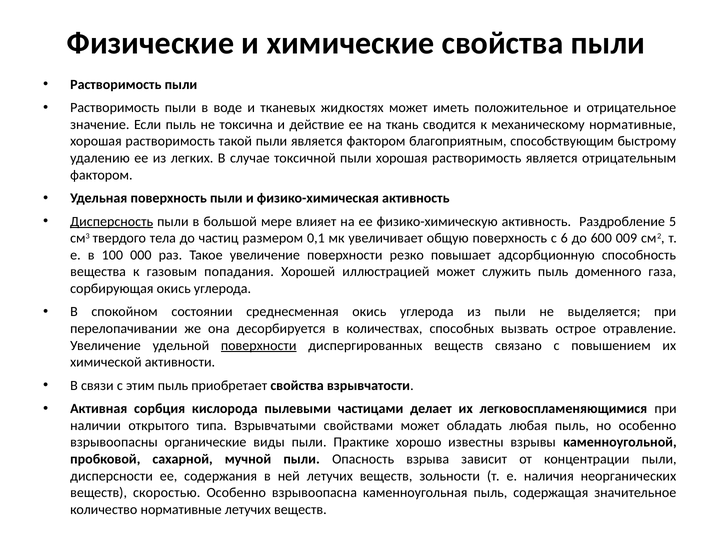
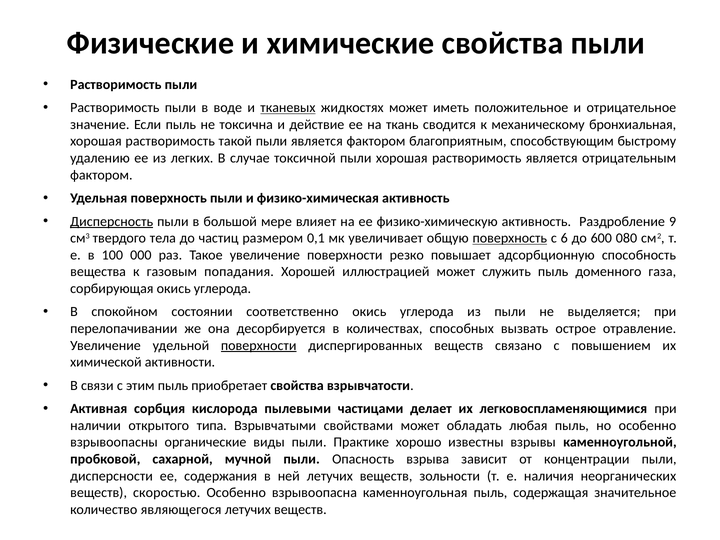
тканевых underline: none -> present
механическому нормативные: нормативные -> бронхиальная
5: 5 -> 9
поверхность at (510, 238) underline: none -> present
009: 009 -> 080
среднесменная: среднесменная -> соответственно
количество нормативные: нормативные -> являющегося
